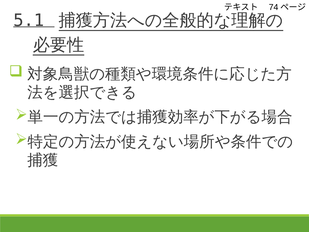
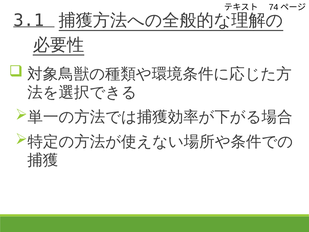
5.1: 5.1 -> 3.1
